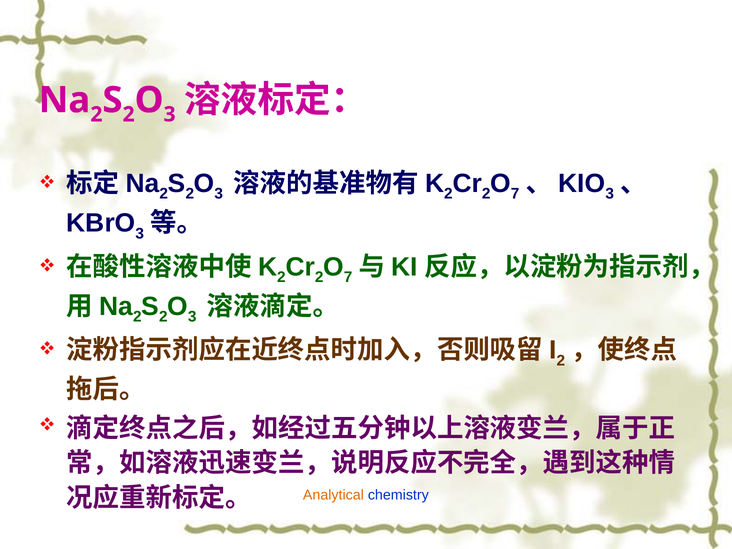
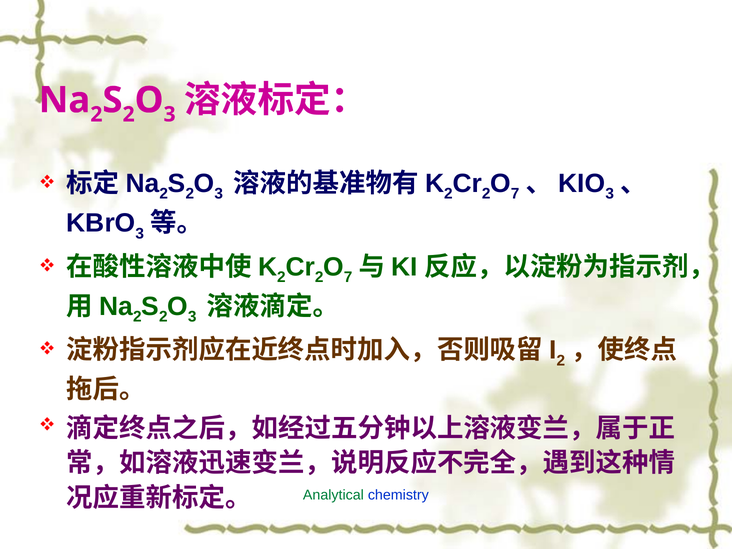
Analytical colour: orange -> green
